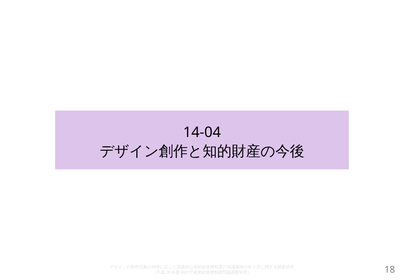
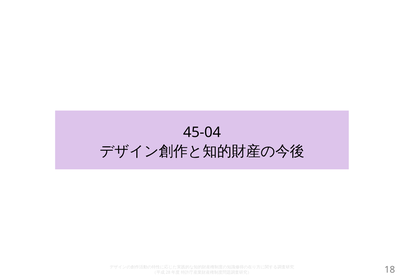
14-04: 14-04 -> 45-04
